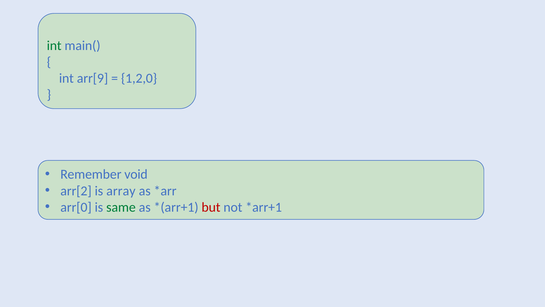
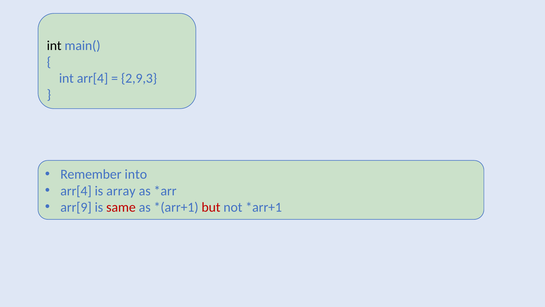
int at (54, 46) colour: green -> black
int arr[9: arr[9 -> arr[4
1,2,0: 1,2,0 -> 2,9,3
void: void -> into
arr[2 at (76, 191): arr[2 -> arr[4
arr[0: arr[0 -> arr[9
same colour: green -> red
